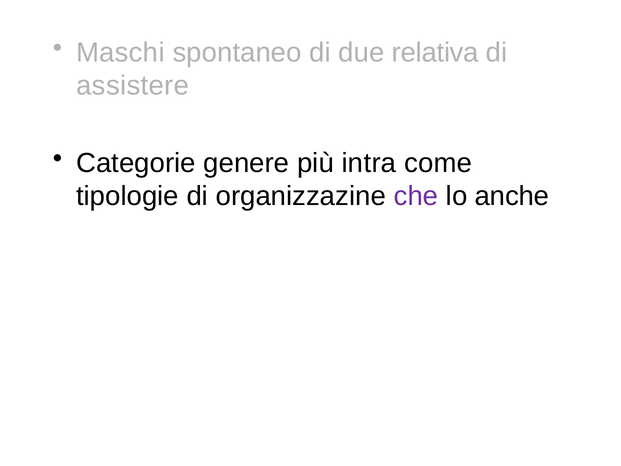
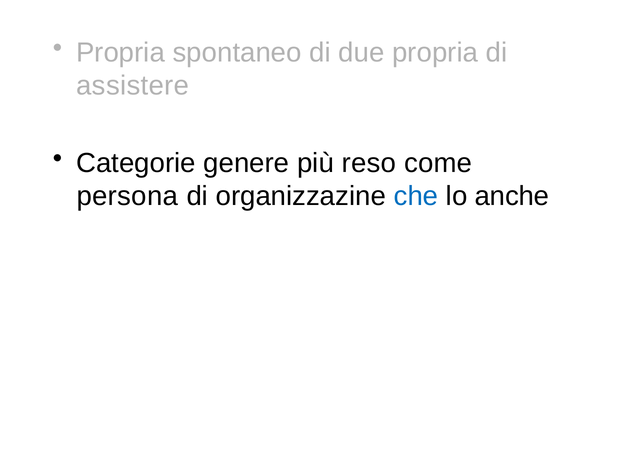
Maschi at (120, 53): Maschi -> Propria
due relativa: relativa -> propria
intra: intra -> reso
tipologie: tipologie -> persona
che colour: purple -> blue
